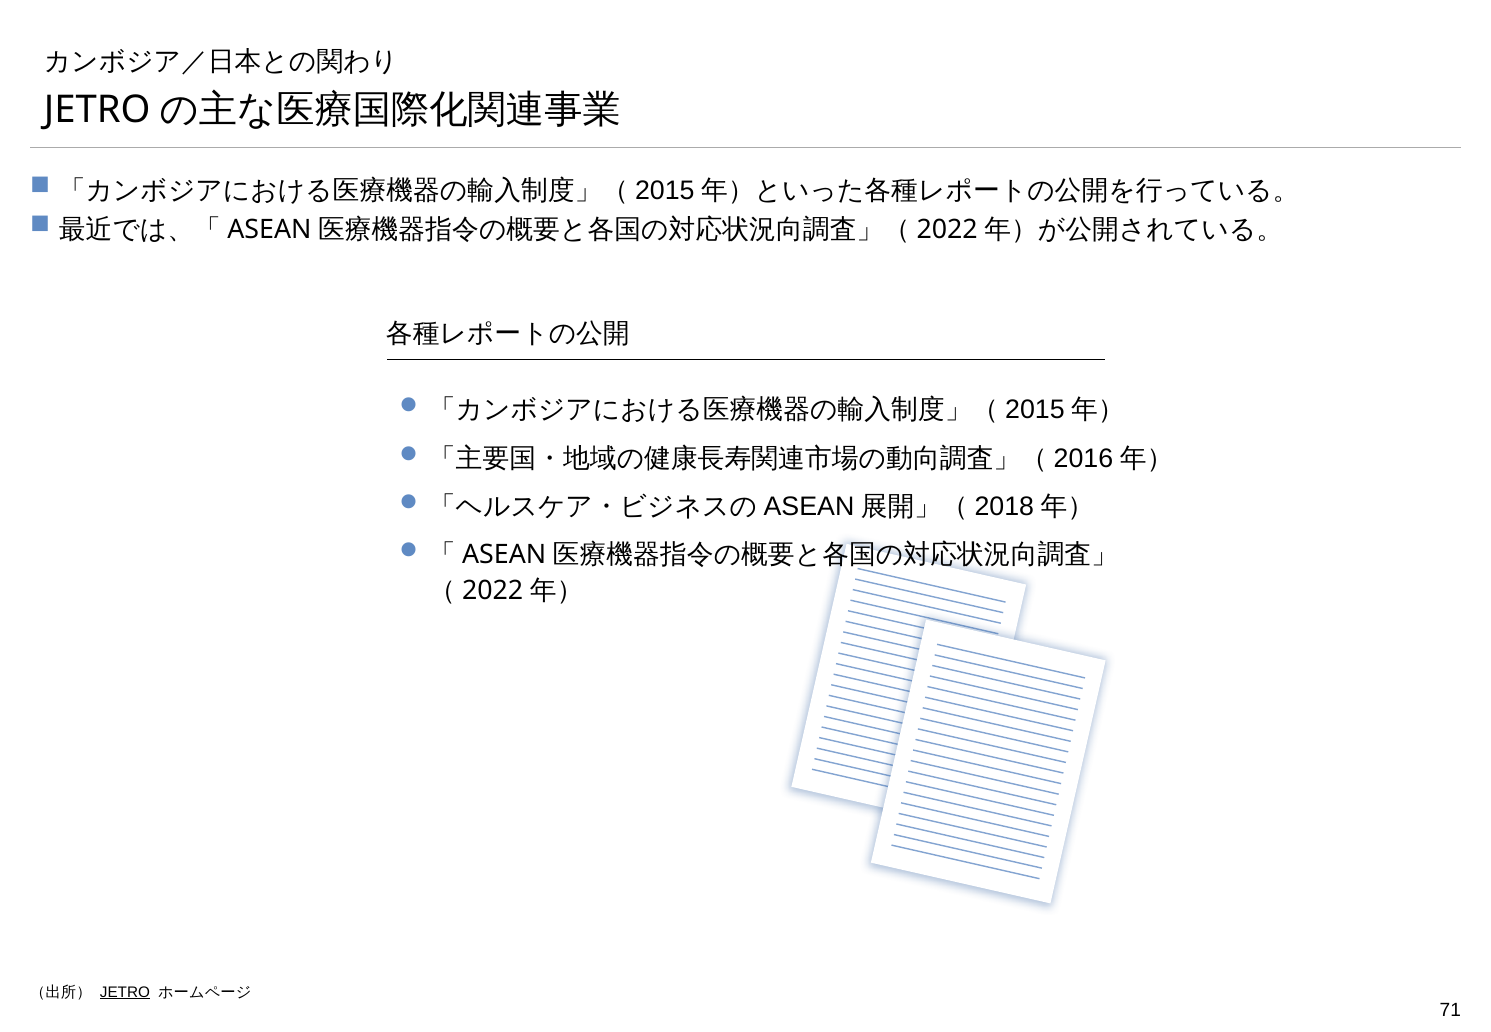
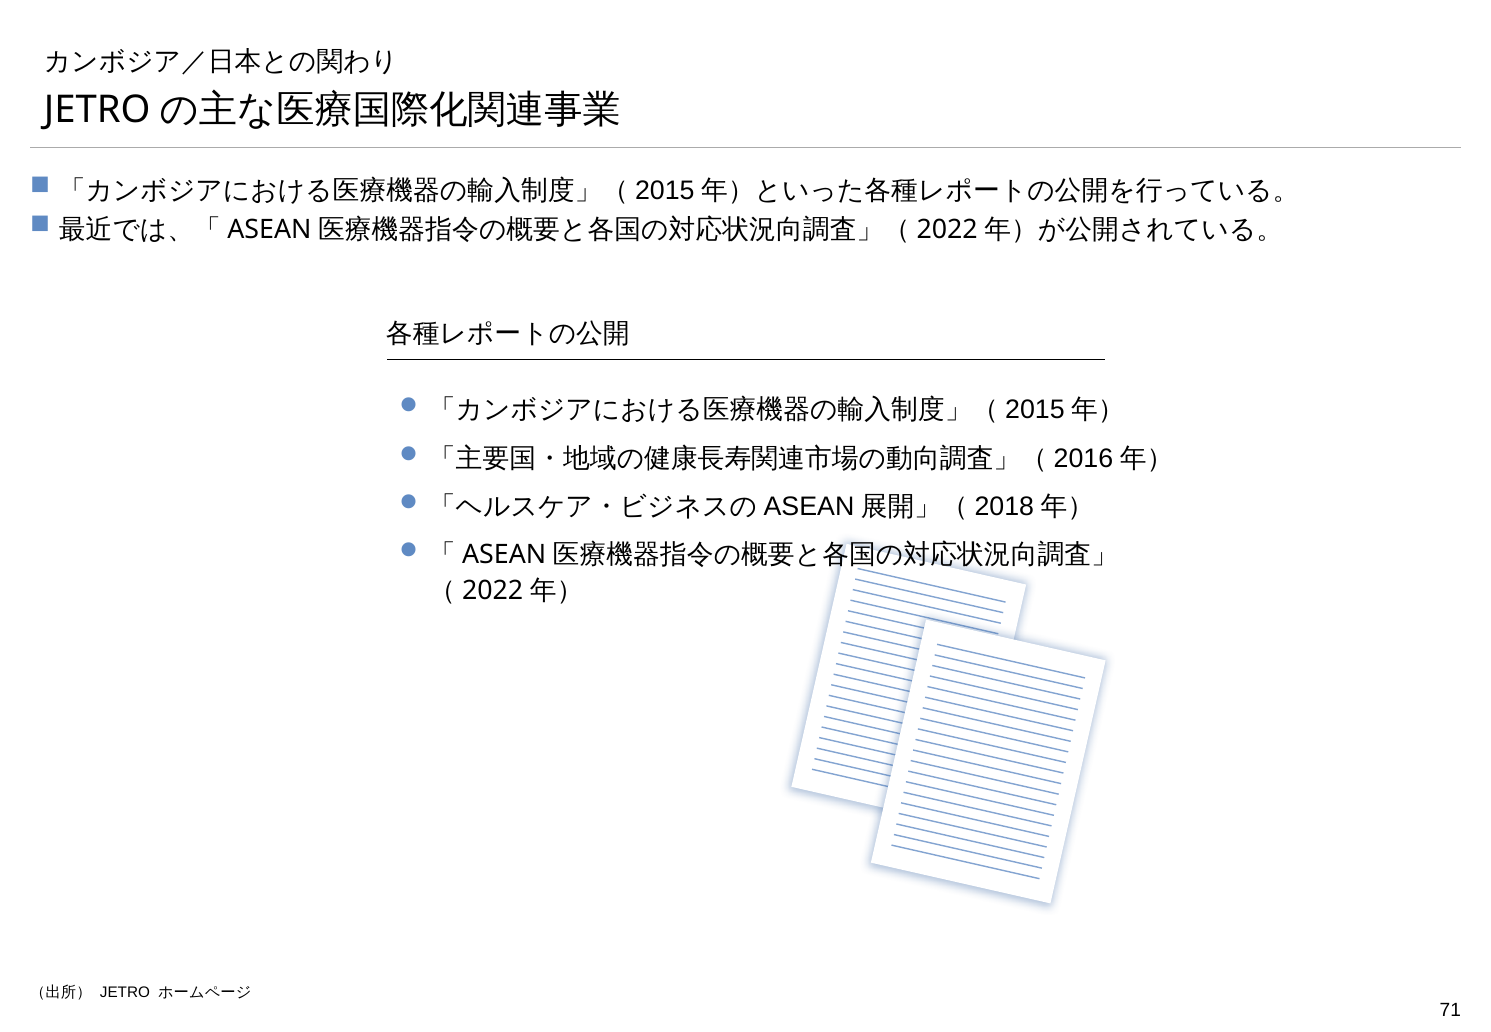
JETRO underline: present -> none
